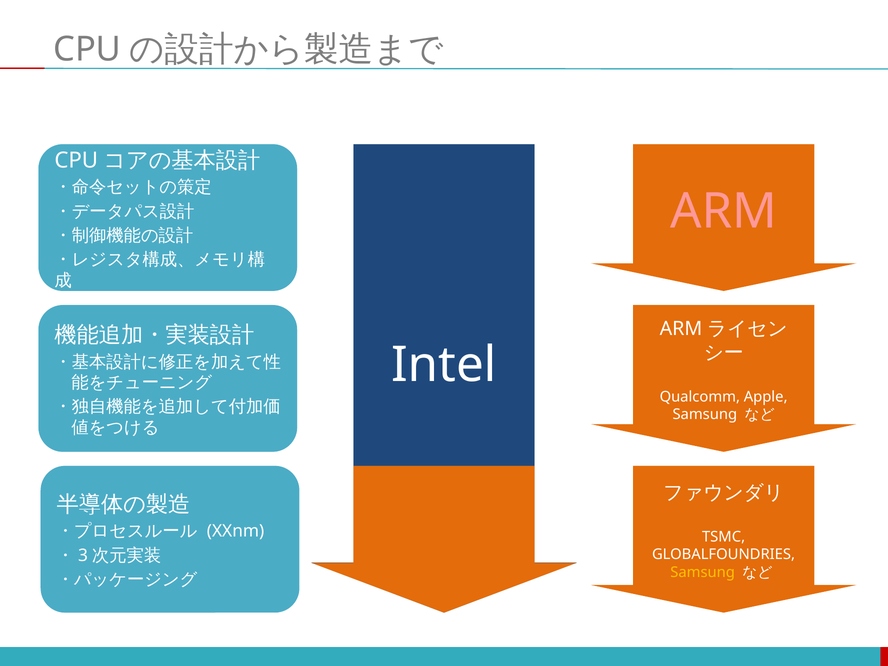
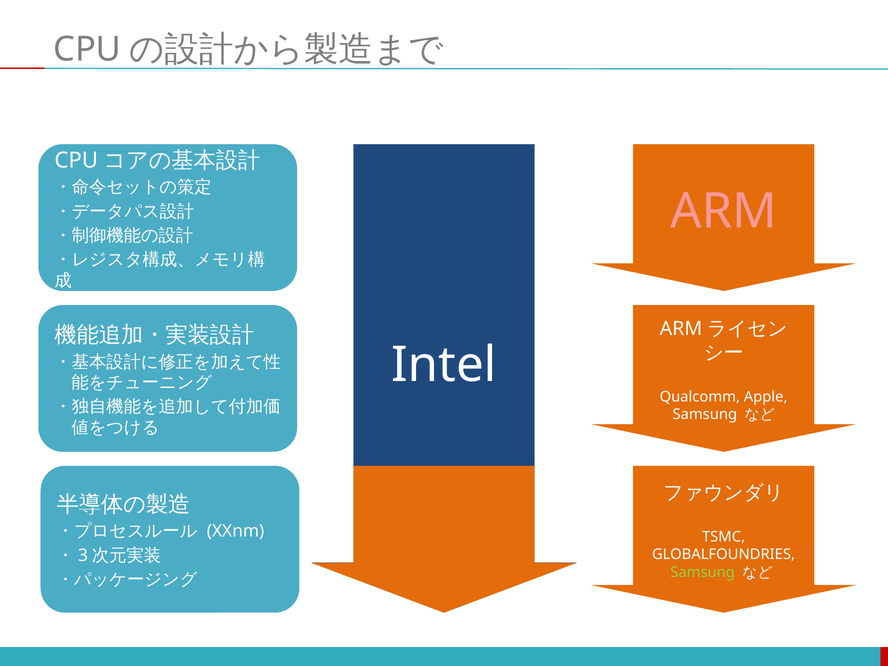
Samsung at (703, 572) colour: yellow -> light green
